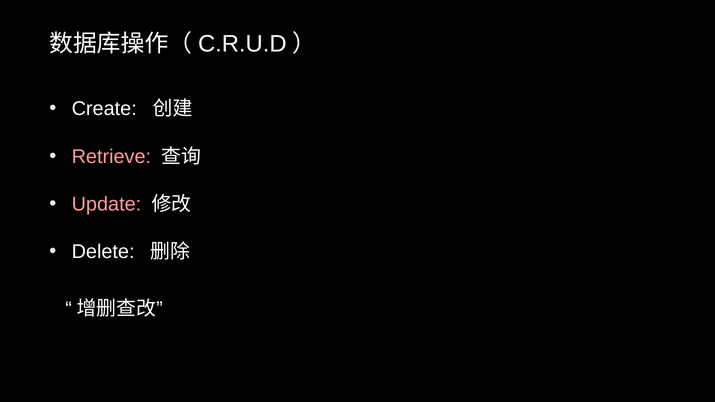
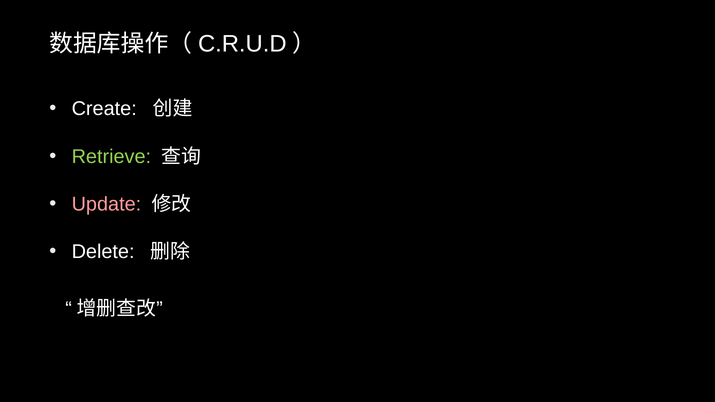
Retrieve colour: pink -> light green
